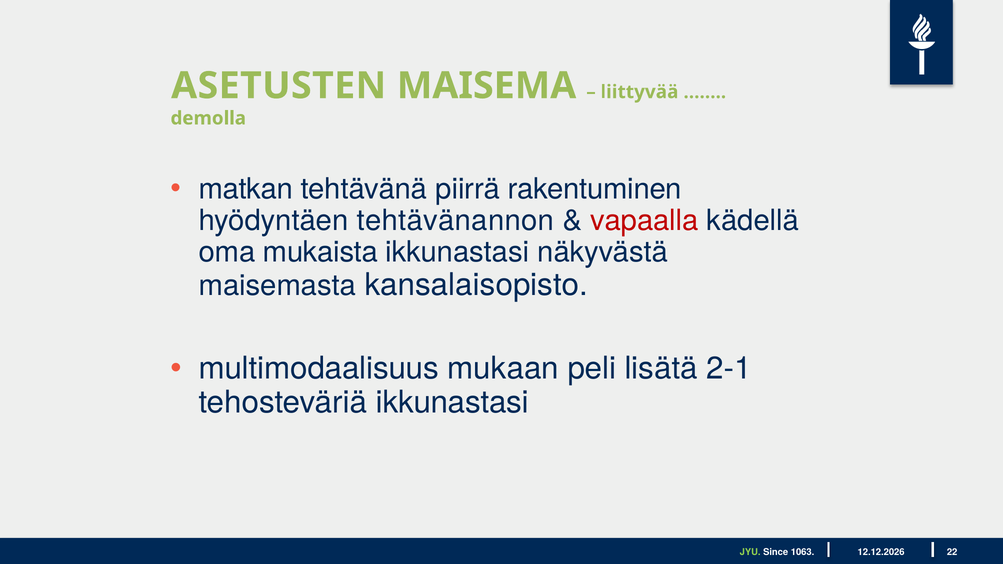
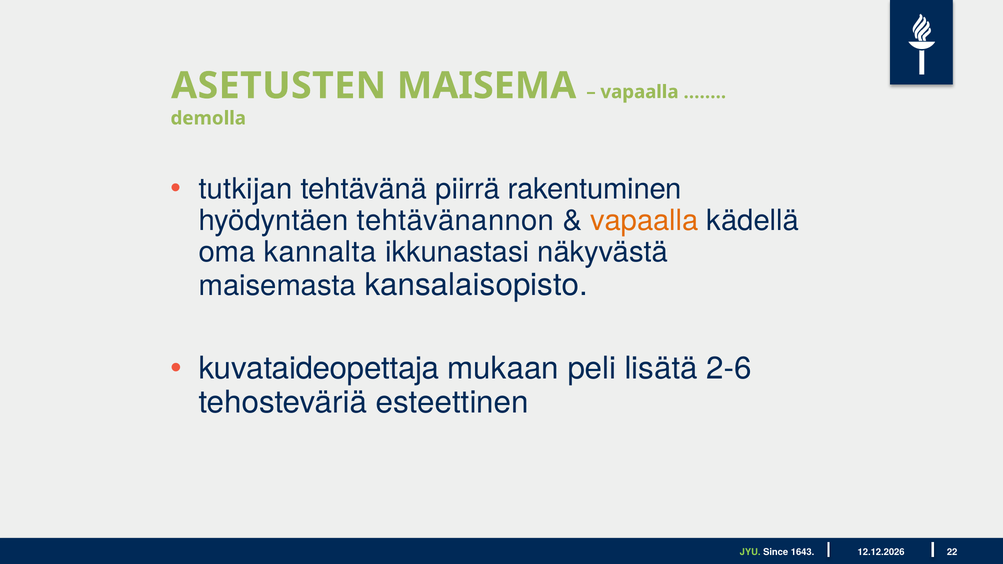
liittyvää at (639, 92): liittyvää -> vapaalla
matkan: matkan -> tutkijan
vapaalla at (644, 221) colour: red -> orange
mukaista: mukaista -> kannalta
multimodaalisuus: multimodaalisuus -> kuvataideopettaja
2-1: 2-1 -> 2-6
tehosteväriä ikkunastasi: ikkunastasi -> esteettinen
1063: 1063 -> 1643
